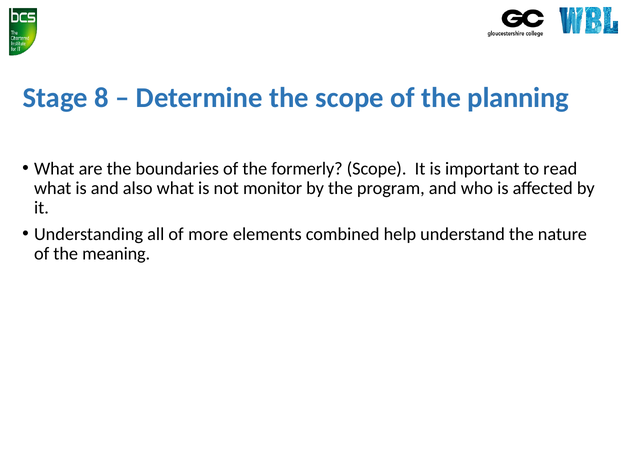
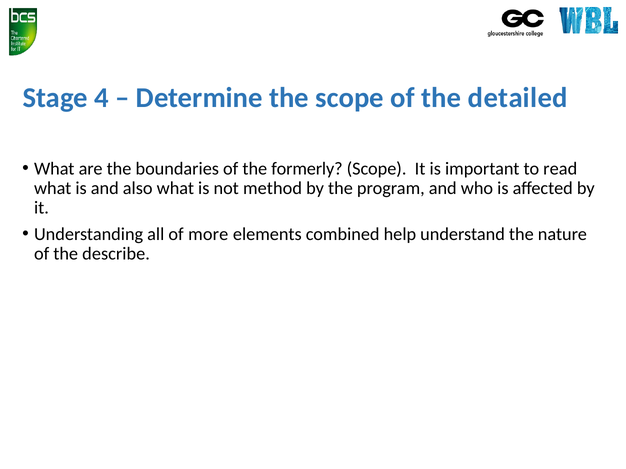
8: 8 -> 4
planning: planning -> detailed
monitor: monitor -> method
meaning: meaning -> describe
